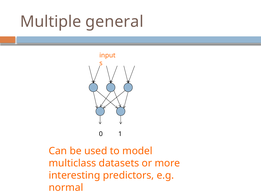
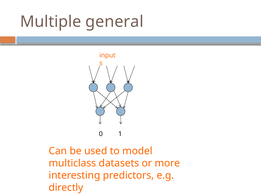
normal: normal -> directly
